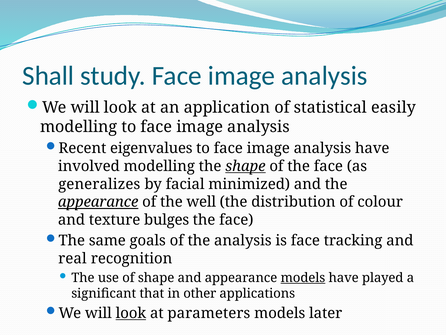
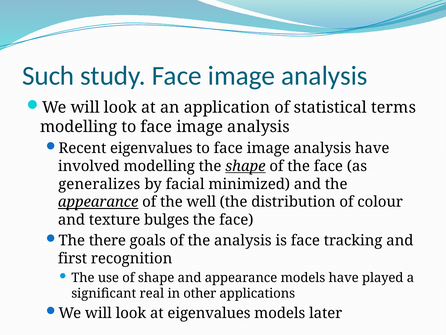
Shall: Shall -> Such
easily: easily -> terms
same: same -> there
real: real -> first
models at (303, 277) underline: present -> none
that: that -> real
look at (131, 313) underline: present -> none
at parameters: parameters -> eigenvalues
